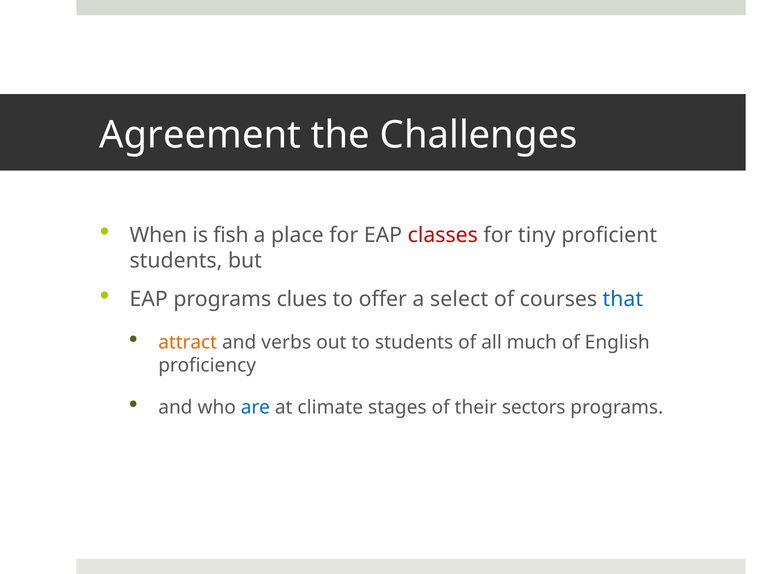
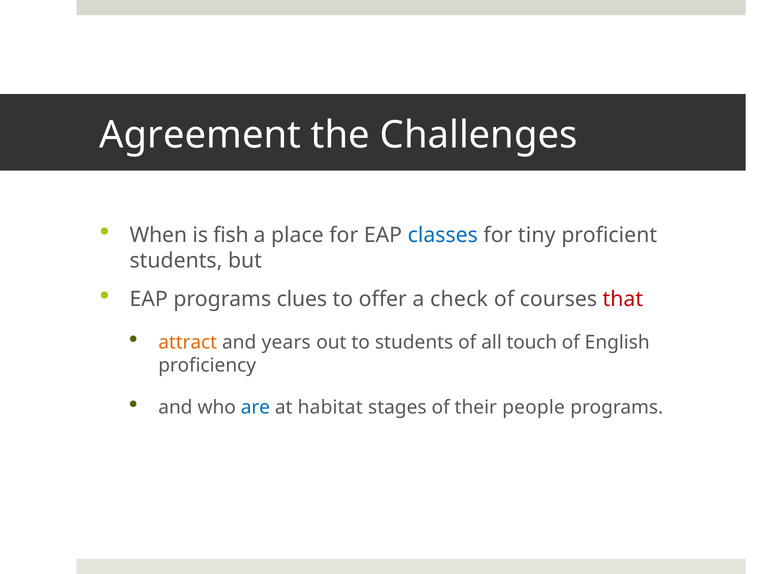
classes colour: red -> blue
select: select -> check
that colour: blue -> red
verbs: verbs -> years
much: much -> touch
climate: climate -> habitat
sectors: sectors -> people
